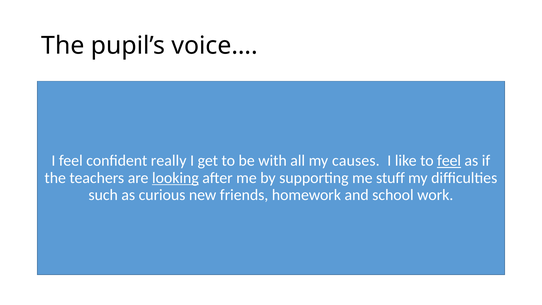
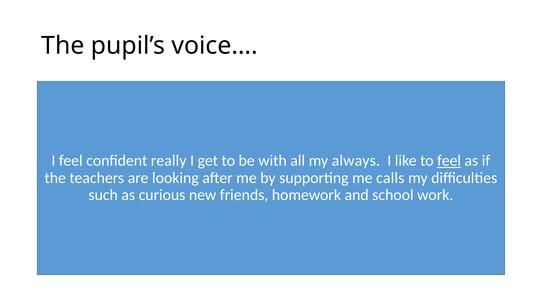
causes: causes -> always
looking underline: present -> none
stuff: stuff -> calls
